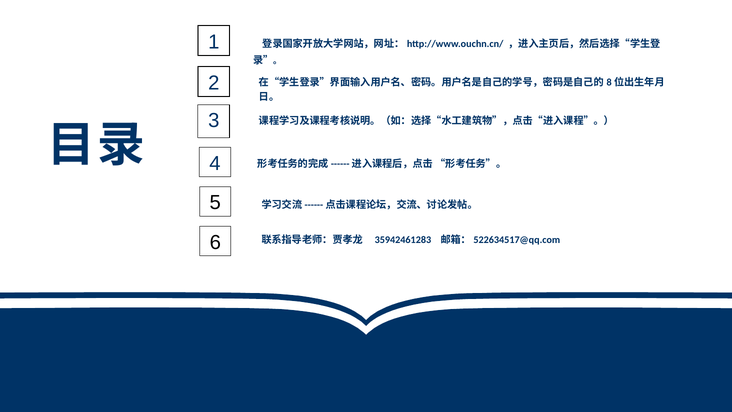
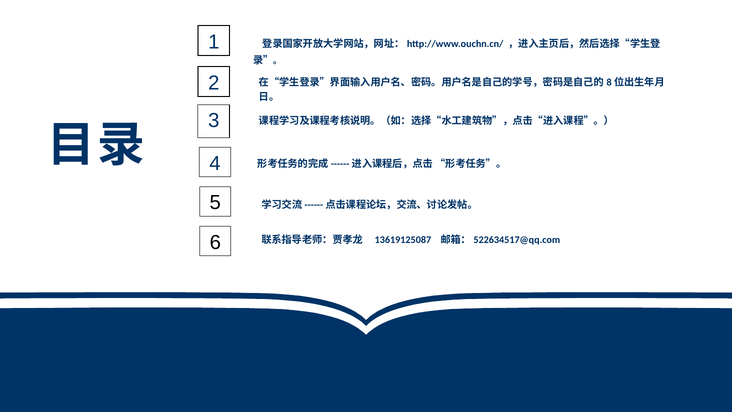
35942461283: 35942461283 -> 13619125087
